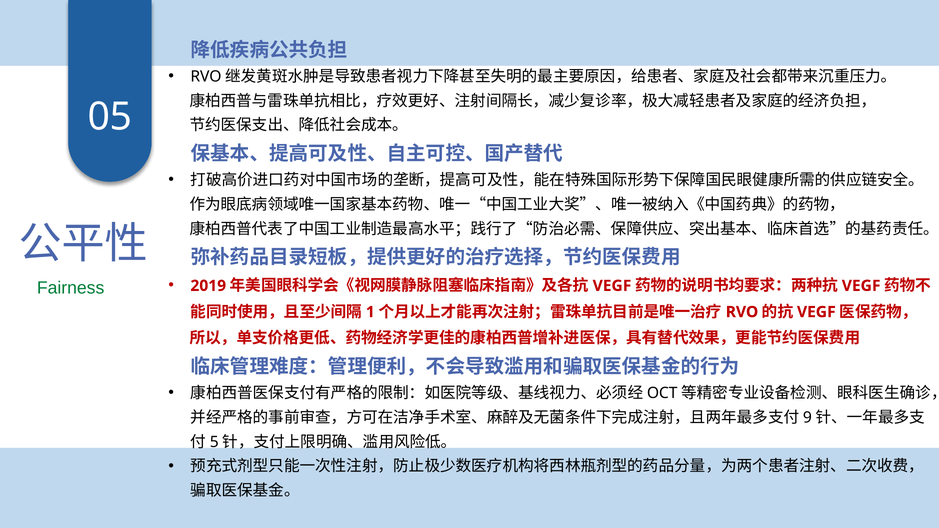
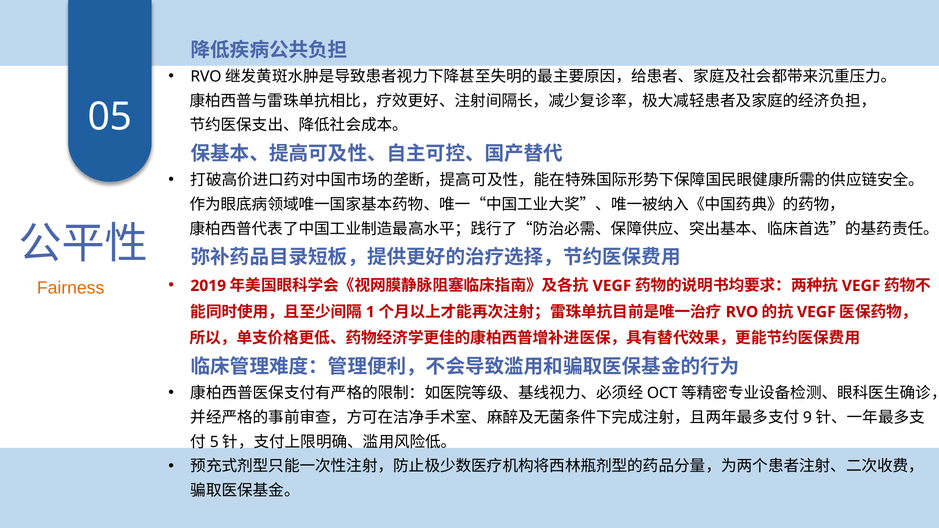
Fairness colour: green -> orange
